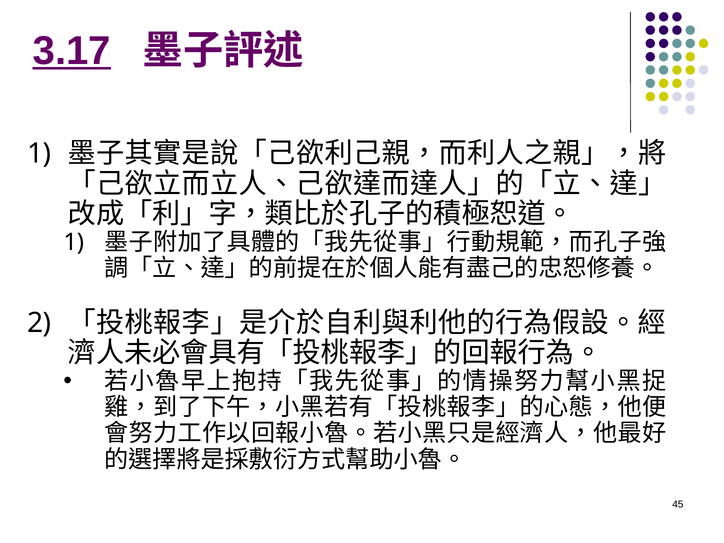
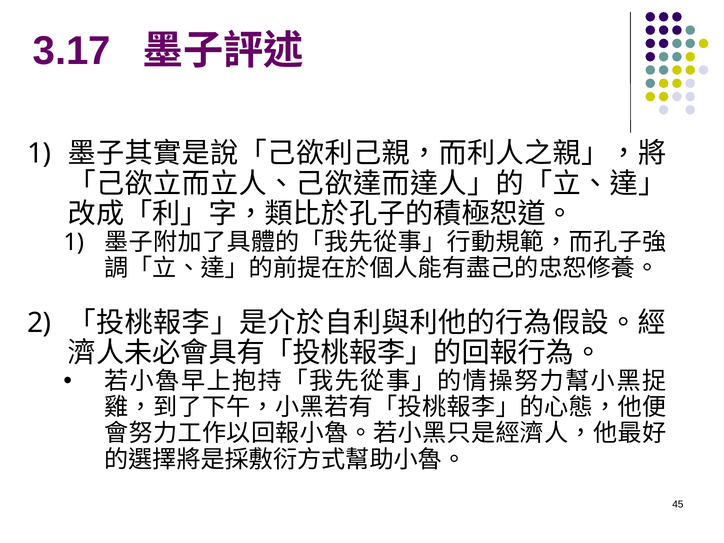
3.17 underline: present -> none
